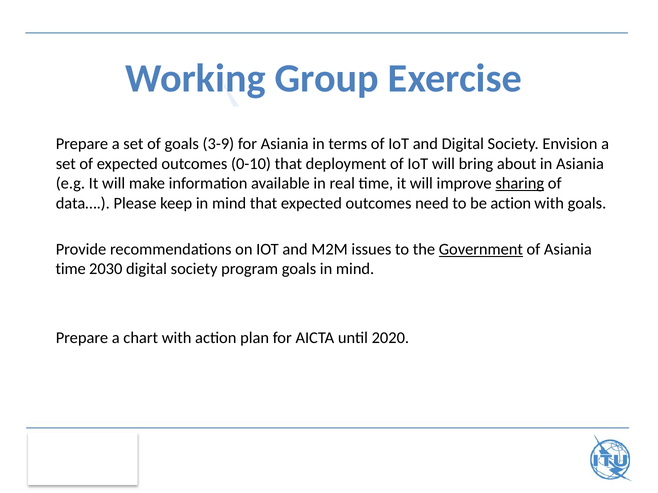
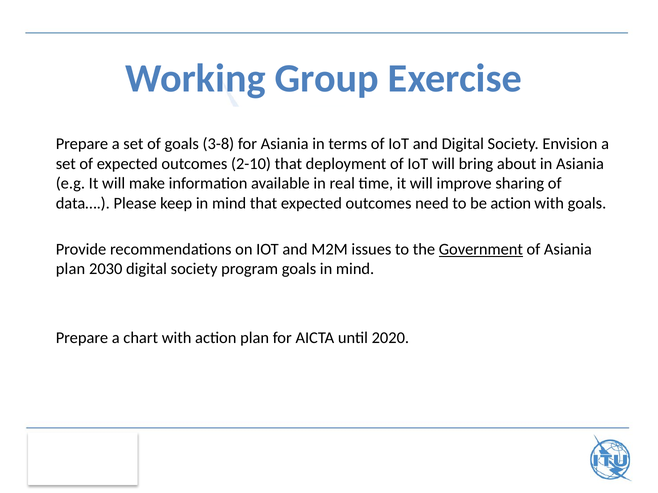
3-9: 3-9 -> 3-8
0-10: 0-10 -> 2-10
sharing underline: present -> none
time at (71, 269): time -> plan
